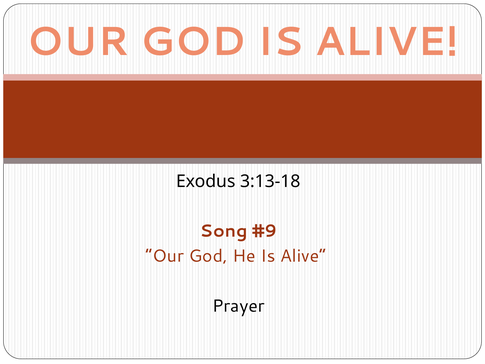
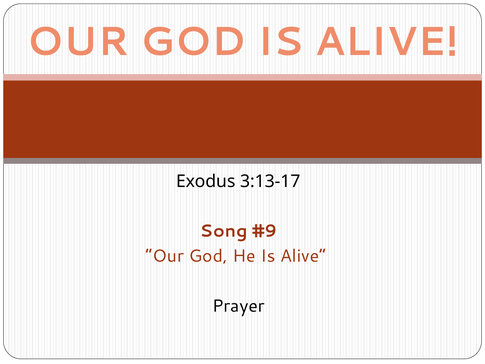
3:13-18: 3:13-18 -> 3:13-17
